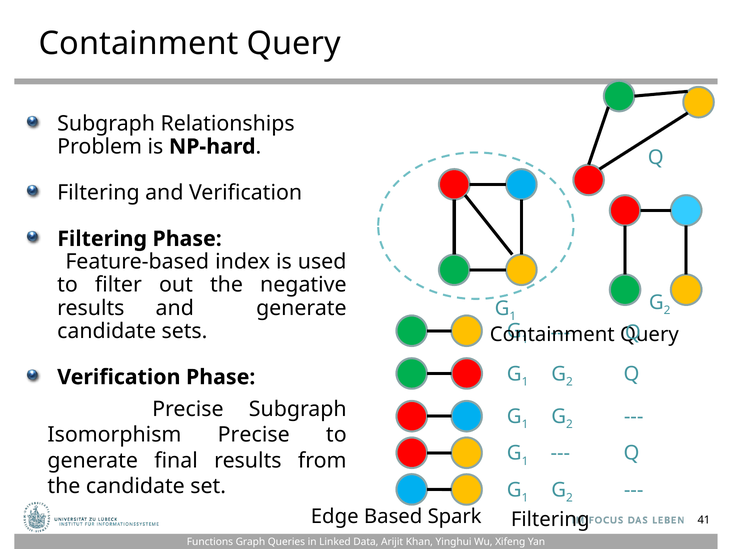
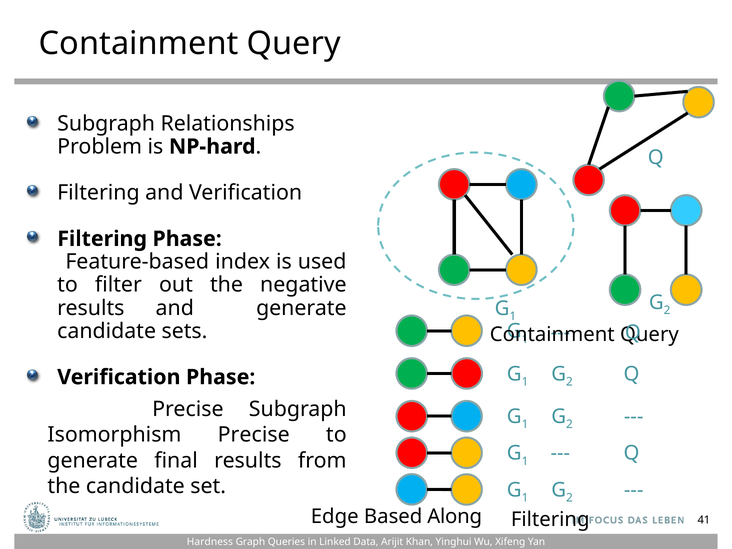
Spark: Spark -> Along
Functions: Functions -> Hardness
